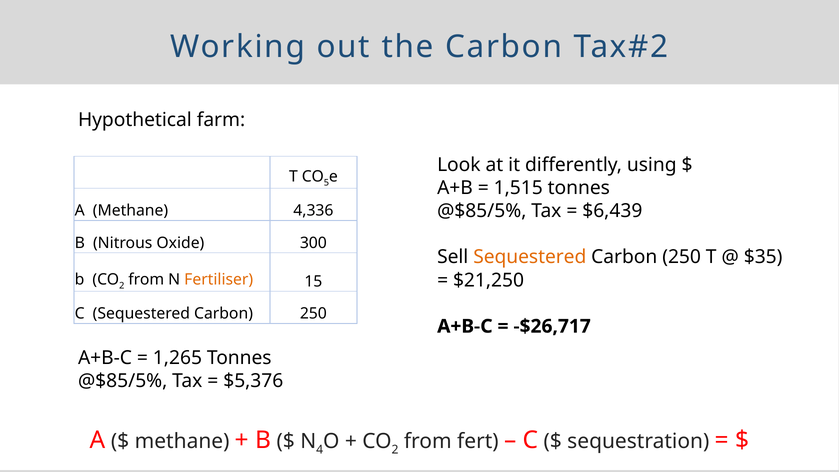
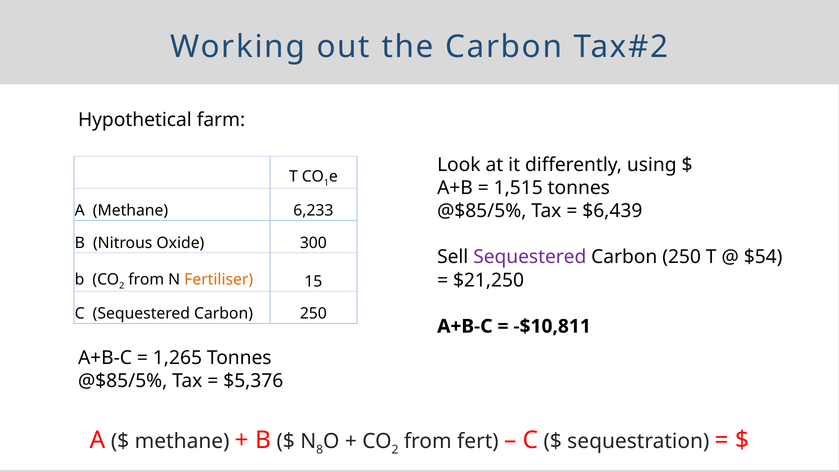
5: 5 -> 1
4,336: 4,336 -> 6,233
Sequestered at (530, 257) colour: orange -> purple
$35: $35 -> $54
-$26,717: -$26,717 -> -$10,811
4: 4 -> 8
